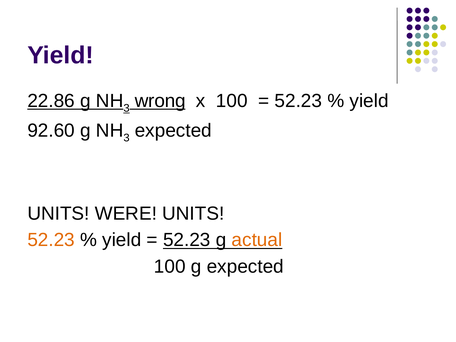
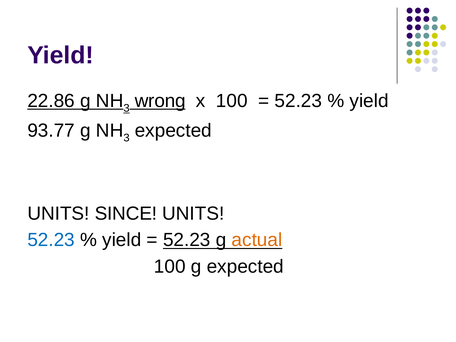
92.60: 92.60 -> 93.77
WERE: WERE -> SINCE
52.23 at (51, 240) colour: orange -> blue
